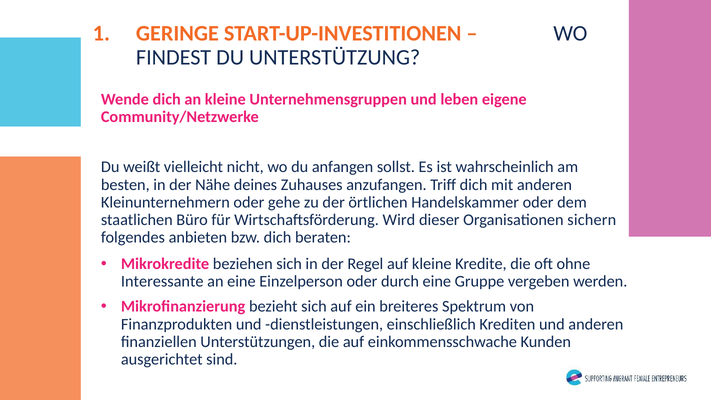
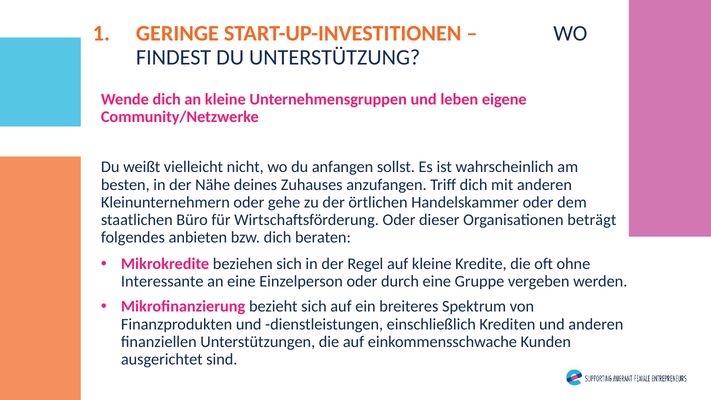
Wirtschaftsförderung Wird: Wird -> Oder
sichern: sichern -> beträgt
